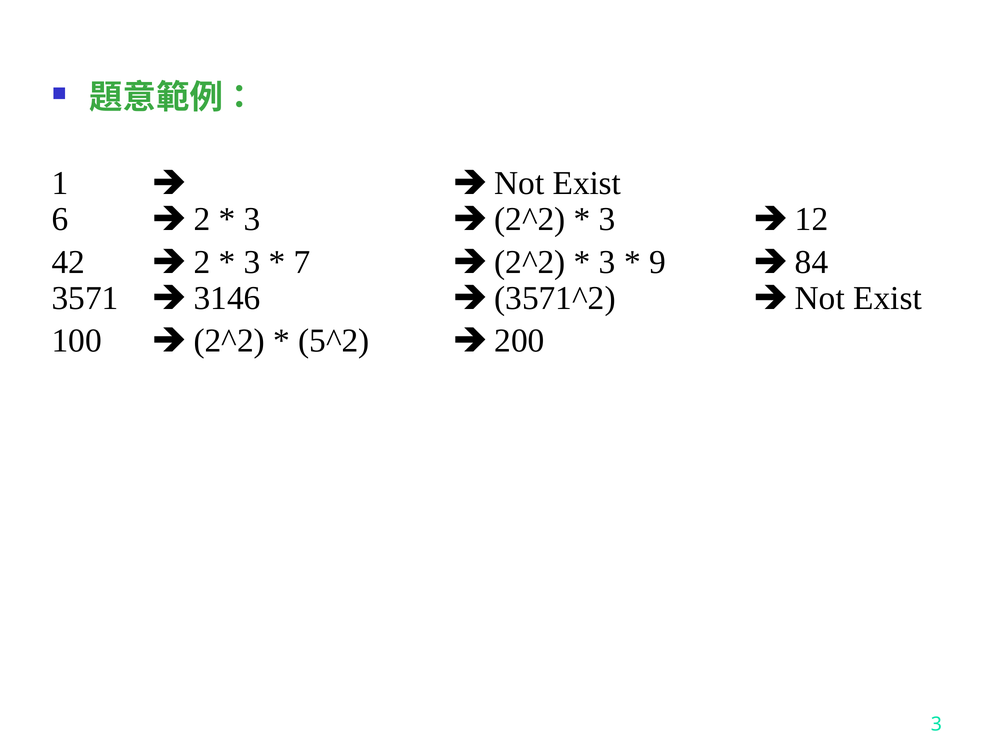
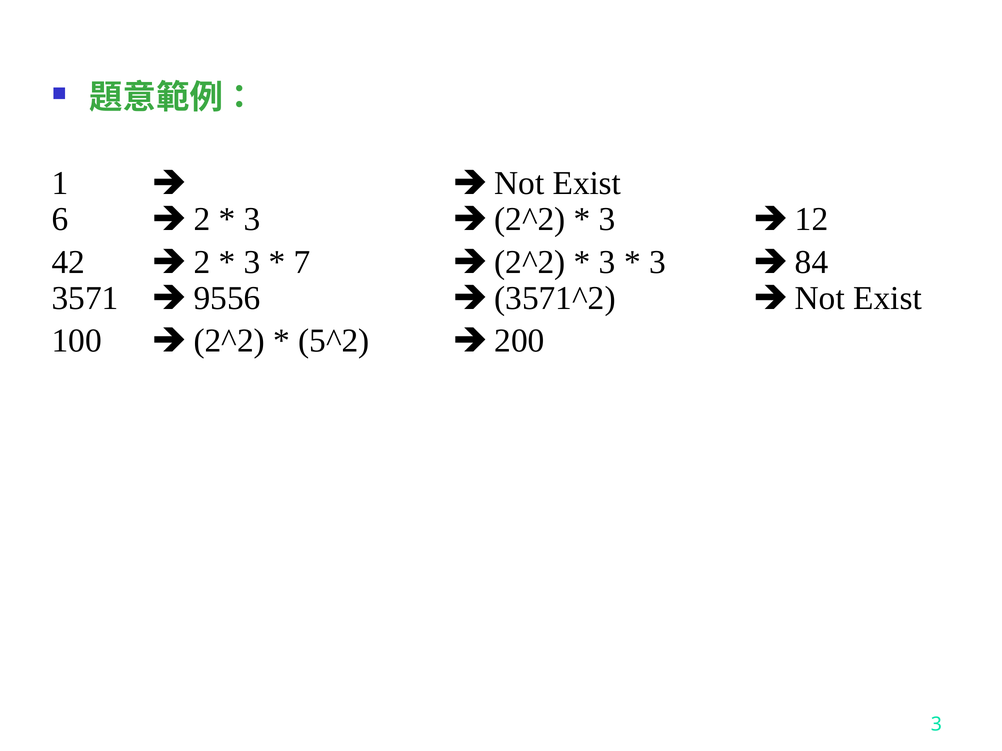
9 at (657, 262): 9 -> 3
3146: 3146 -> 9556
